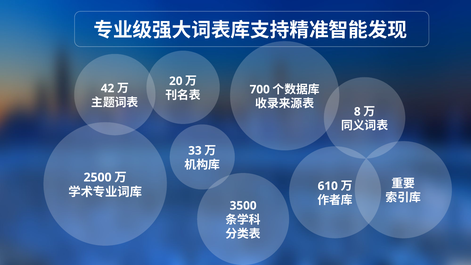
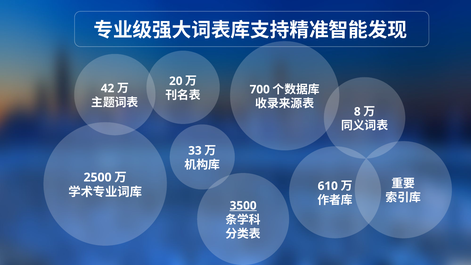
3500 underline: none -> present
